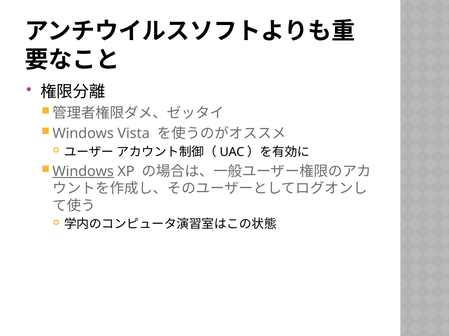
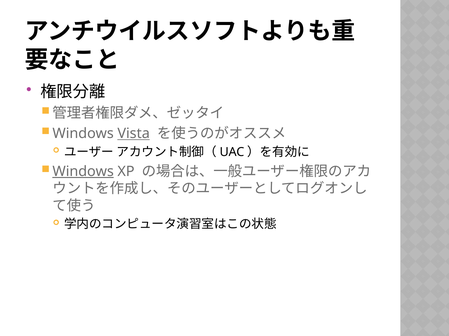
Vista underline: none -> present
